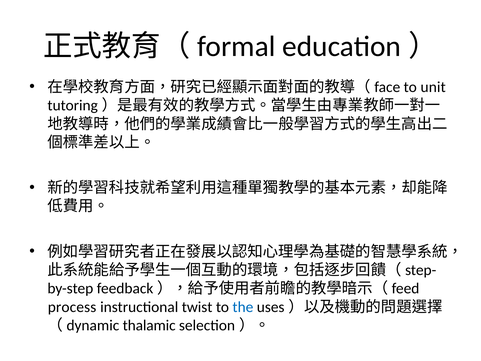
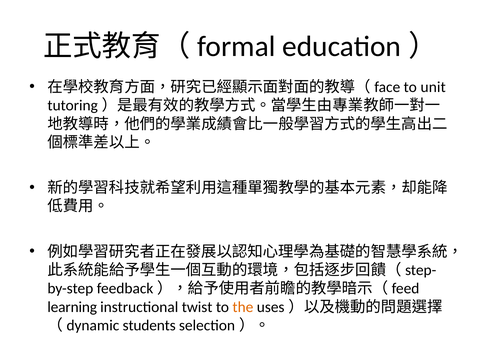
process: process -> learning
the colour: blue -> orange
thalamic: thalamic -> students
